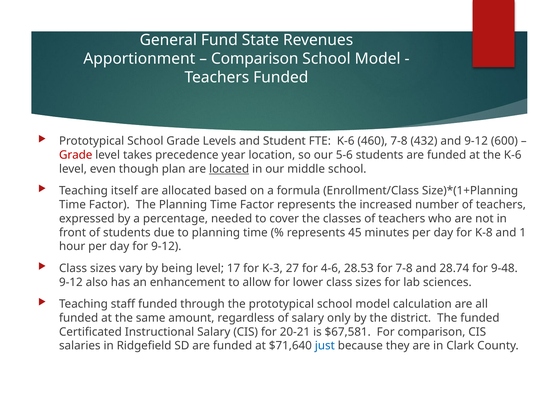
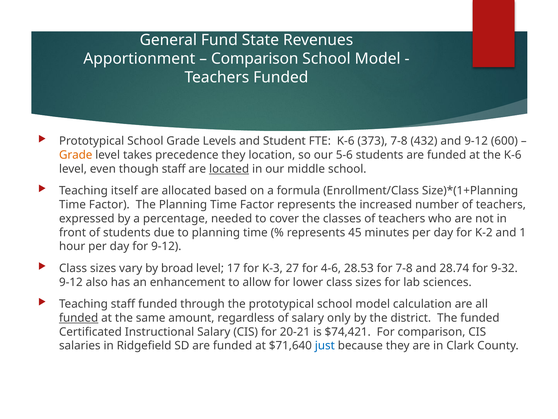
460: 460 -> 373
Grade at (76, 155) colour: red -> orange
precedence year: year -> they
though plan: plan -> staff
K-8: K-8 -> K-2
being: being -> broad
9-48: 9-48 -> 9-32
funded at (79, 317) underline: none -> present
$67,581: $67,581 -> $74,421
